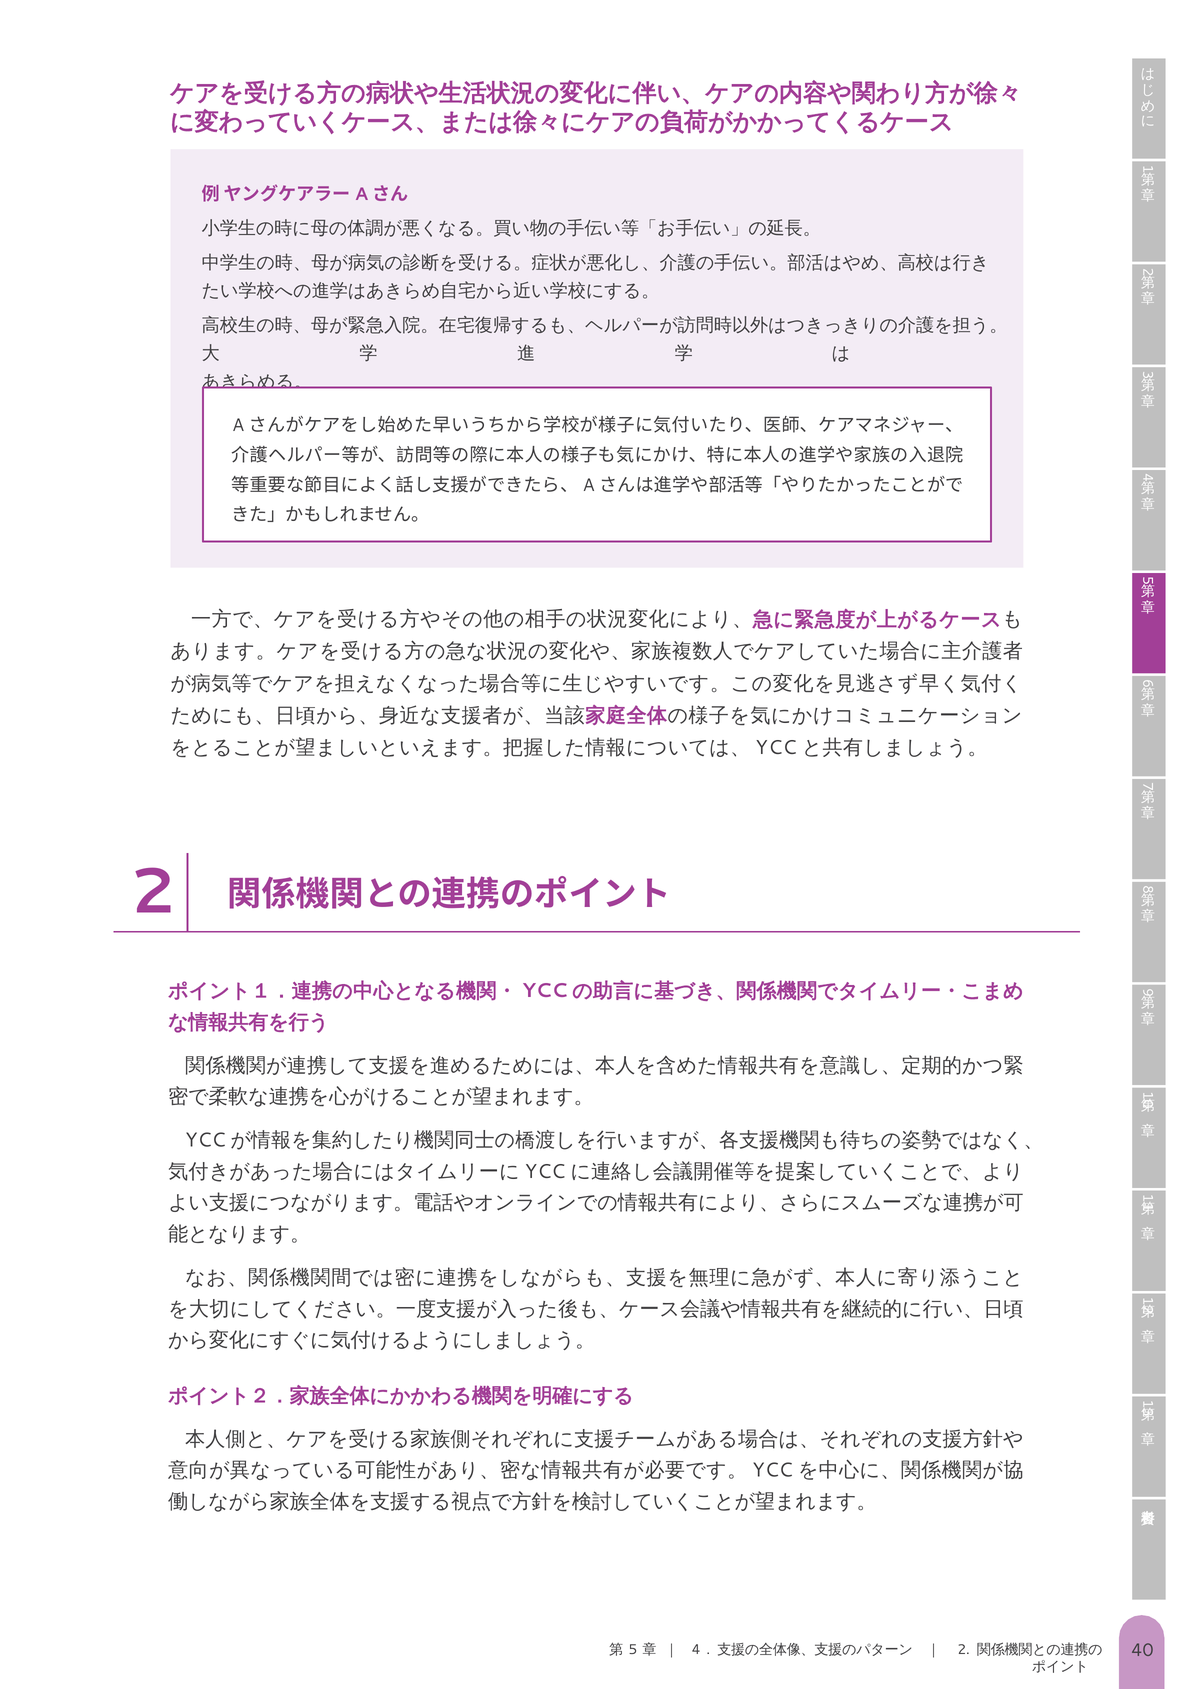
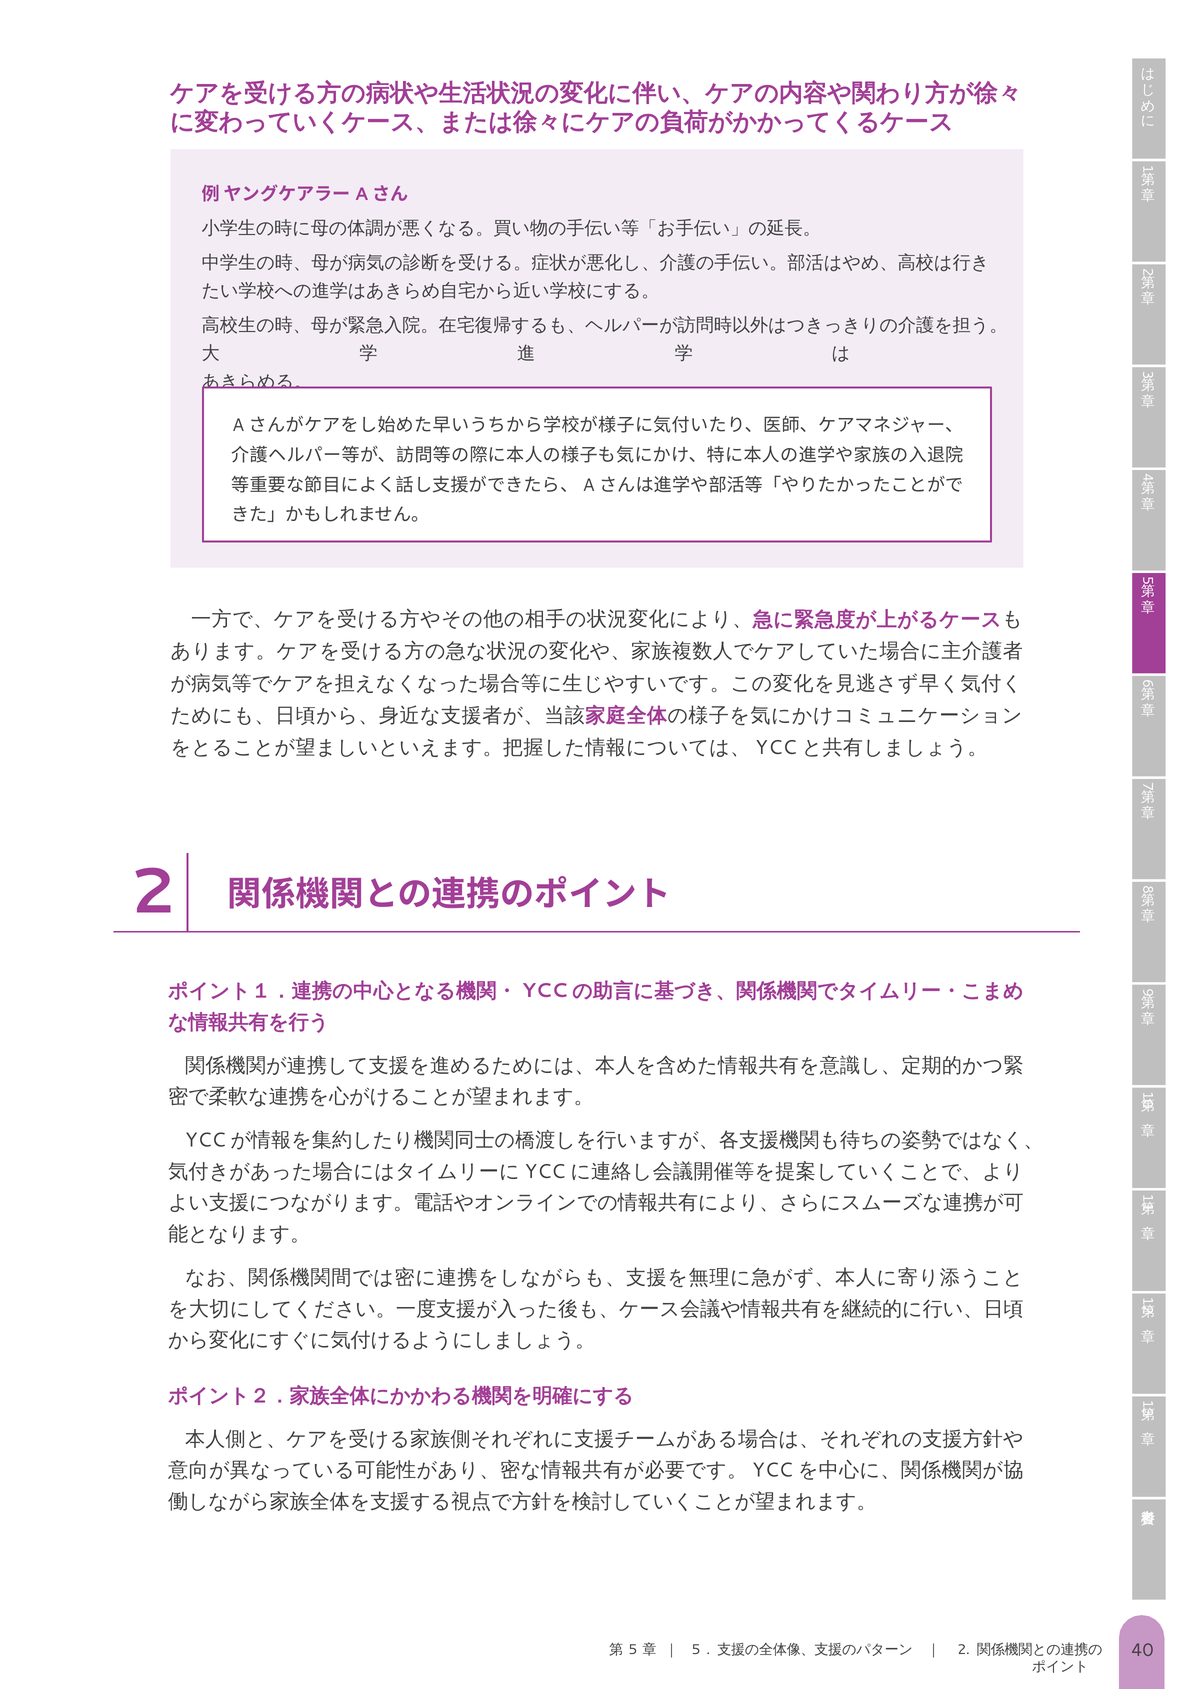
4 at (696, 1649): 4 -> 5
